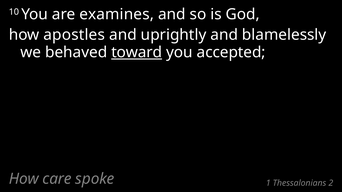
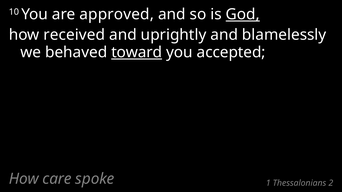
examines: examines -> approved
God underline: none -> present
apostles: apostles -> received
